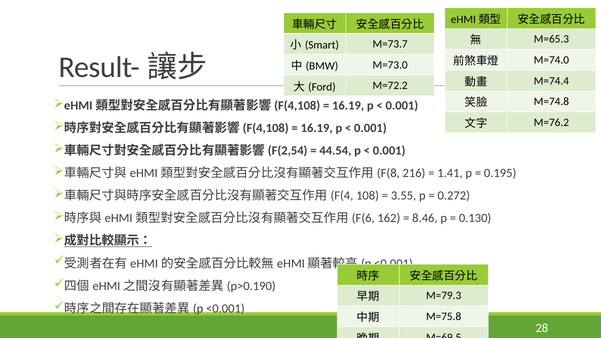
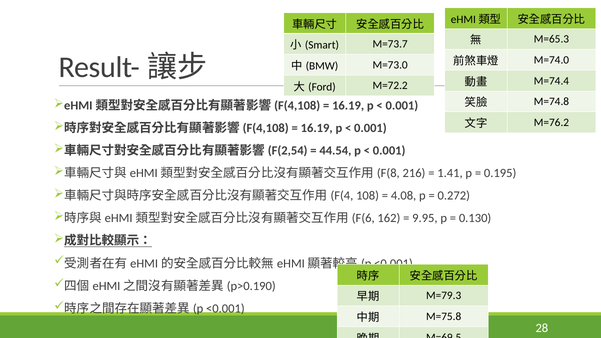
3.55: 3.55 -> 4.08
8.46: 8.46 -> 9.95
